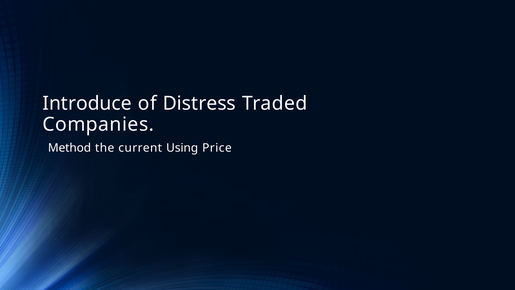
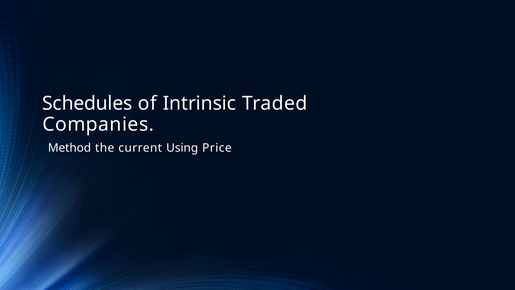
Introduce: Introduce -> Schedules
Distress: Distress -> Intrinsic
